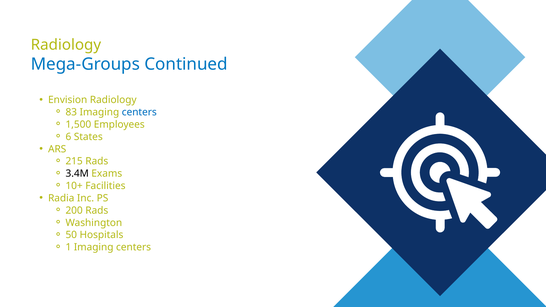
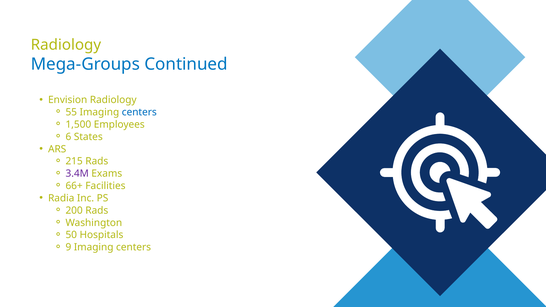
83: 83 -> 55
3.4M colour: black -> purple
10+: 10+ -> 66+
1: 1 -> 9
